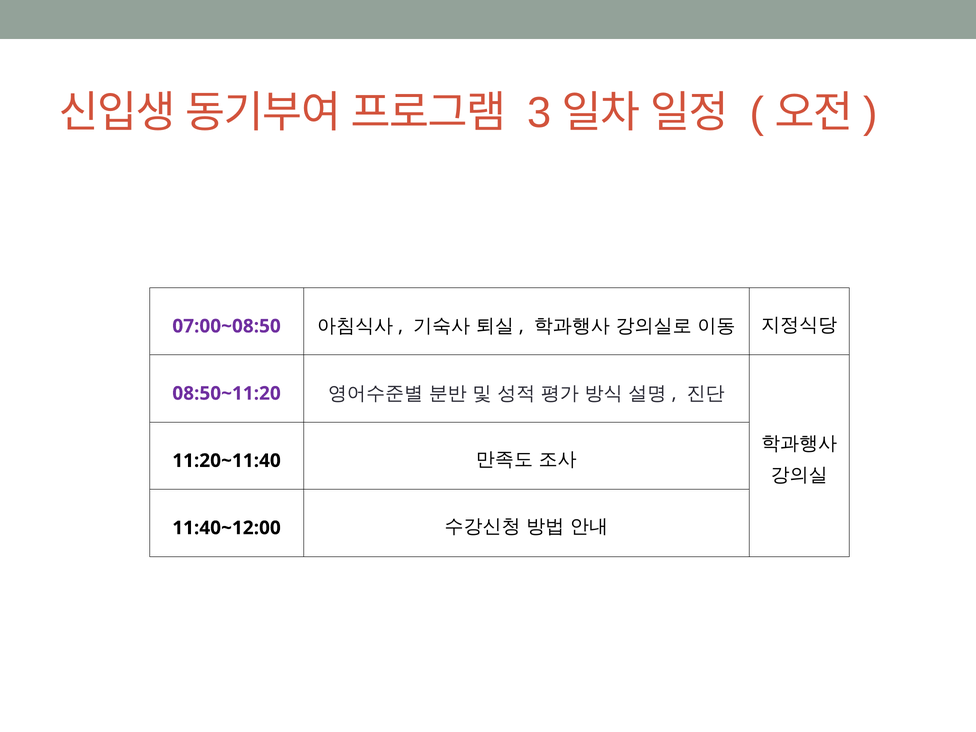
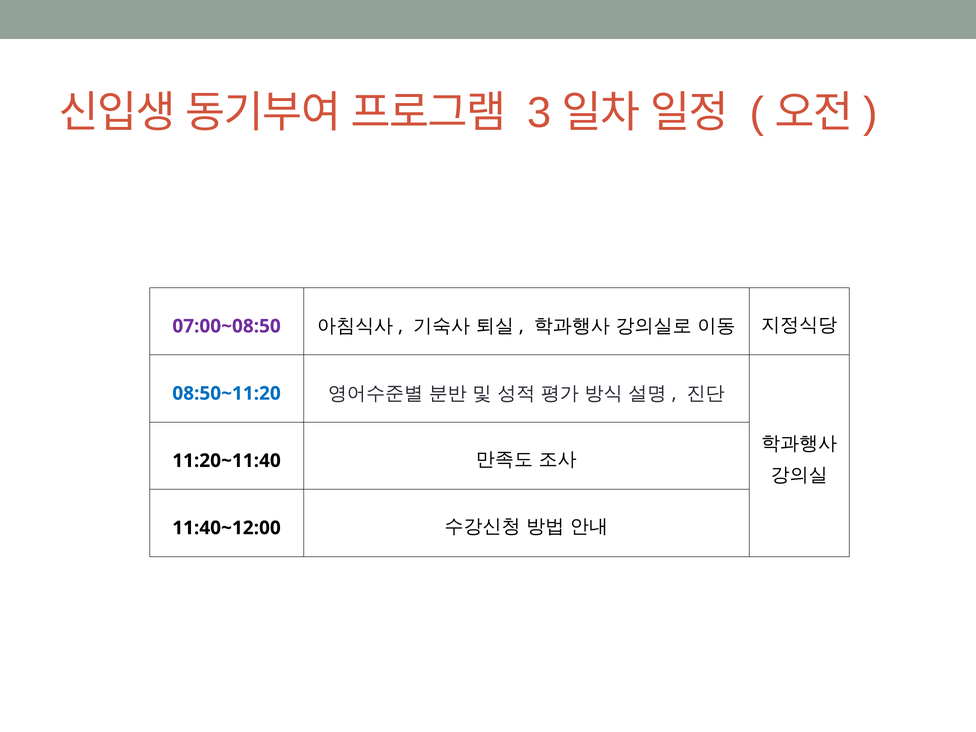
08:50~11:20 colour: purple -> blue
